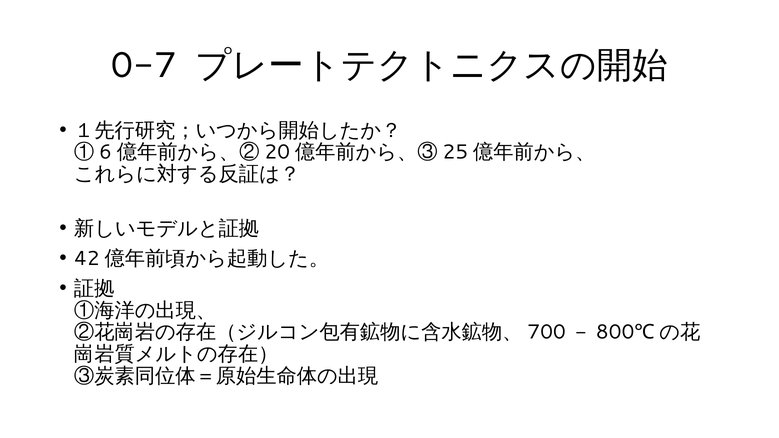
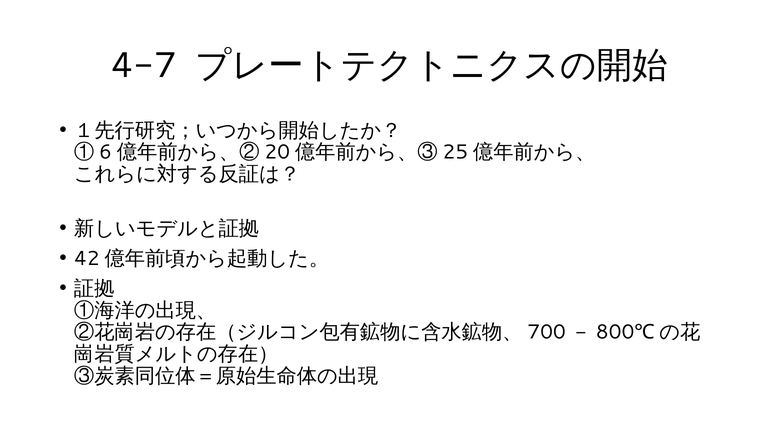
0-7: 0-7 -> 4-7
